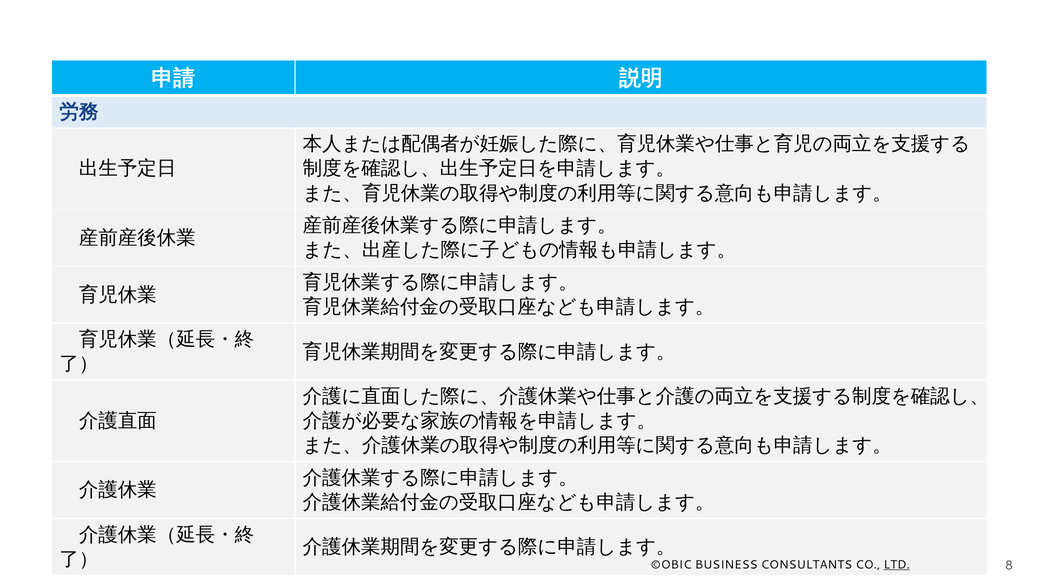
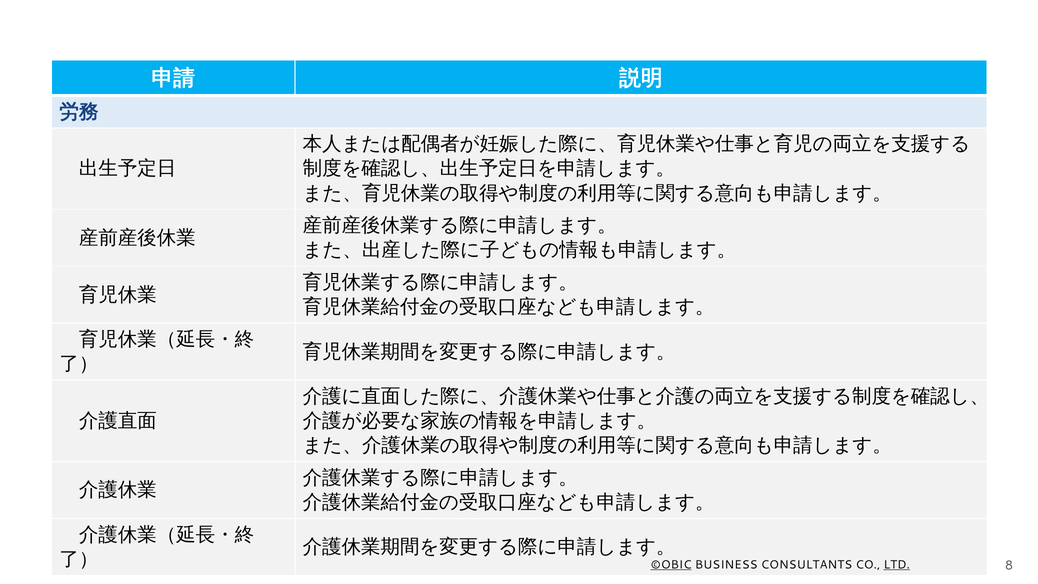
©OBIC underline: none -> present
